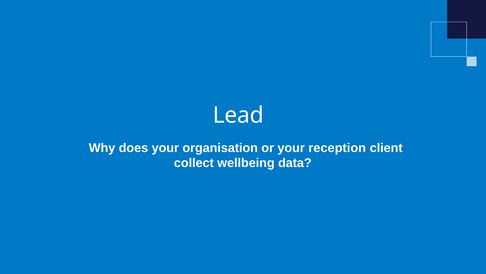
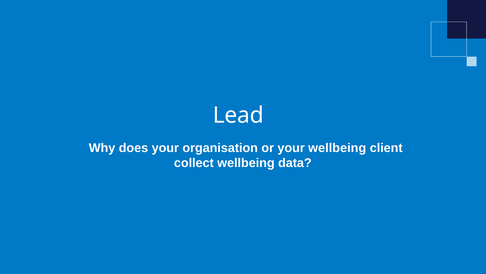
your reception: reception -> wellbeing
